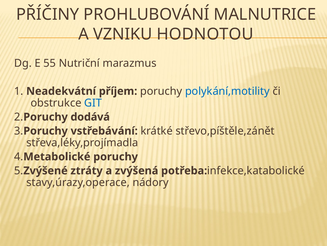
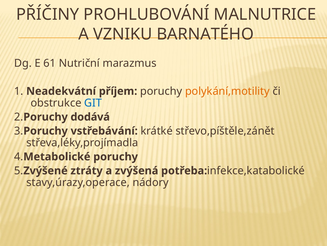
HODNOTOU: HODNOTOU -> BARNATÉHO
55: 55 -> 61
polykání,motility colour: blue -> orange
